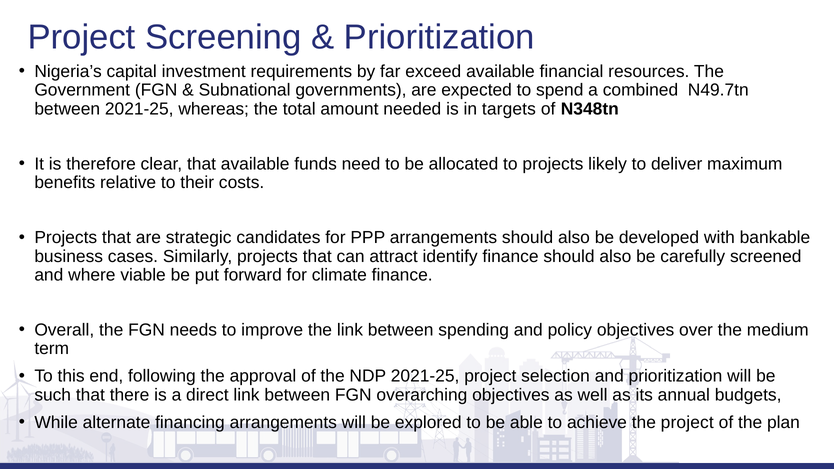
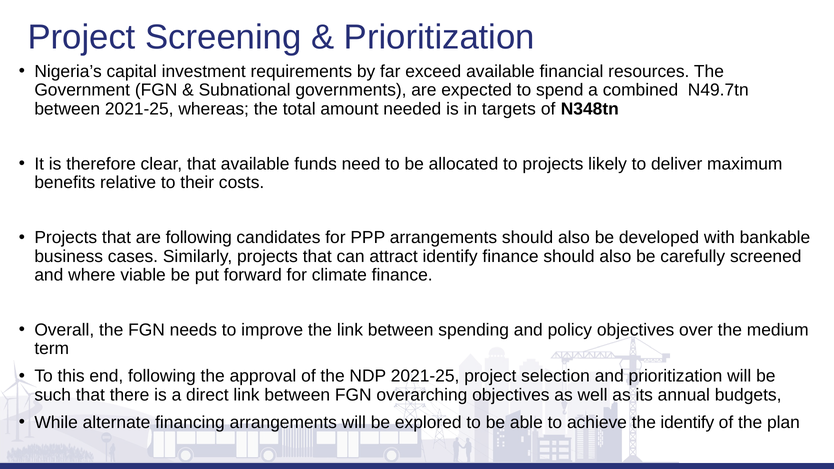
are strategic: strategic -> following
the project: project -> identify
